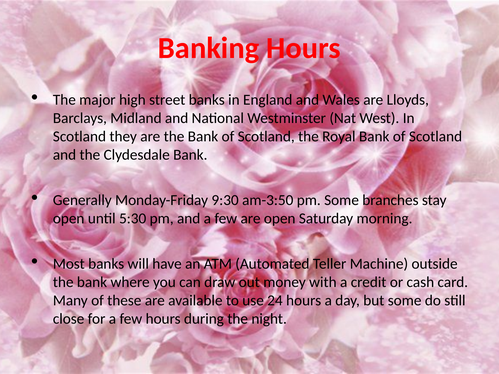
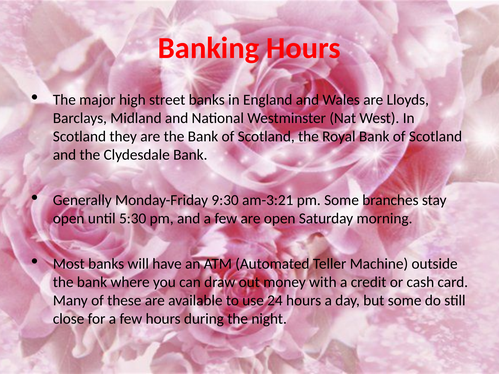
am-3:50: am-3:50 -> am-3:21
